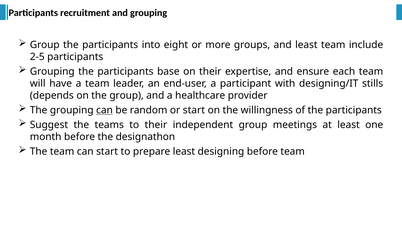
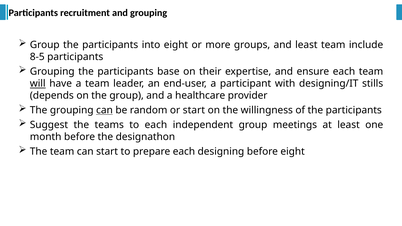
2-5: 2-5 -> 8-5
will underline: none -> present
to their: their -> each
prepare least: least -> each
before team: team -> eight
